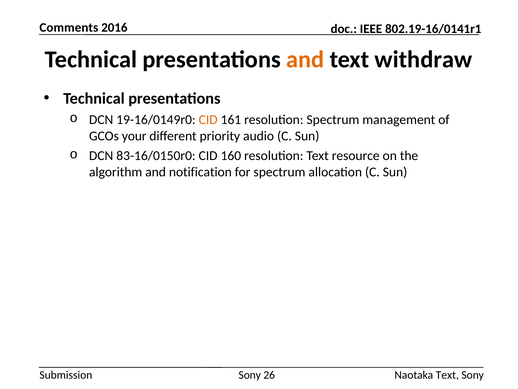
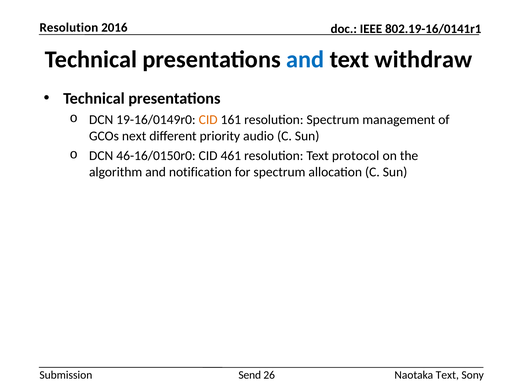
Comments at (69, 27): Comments -> Resolution
and at (305, 60) colour: orange -> blue
your: your -> next
83-16/0150r0: 83-16/0150r0 -> 46-16/0150r0
160: 160 -> 461
resource: resource -> protocol
Sony at (250, 375): Sony -> Send
